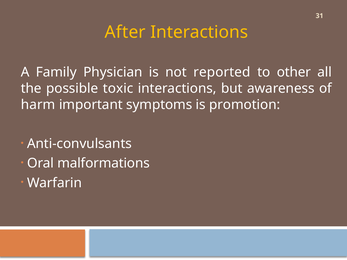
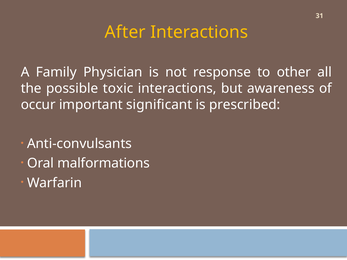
reported: reported -> response
harm: harm -> occur
symptoms: symptoms -> significant
promotion: promotion -> prescribed
